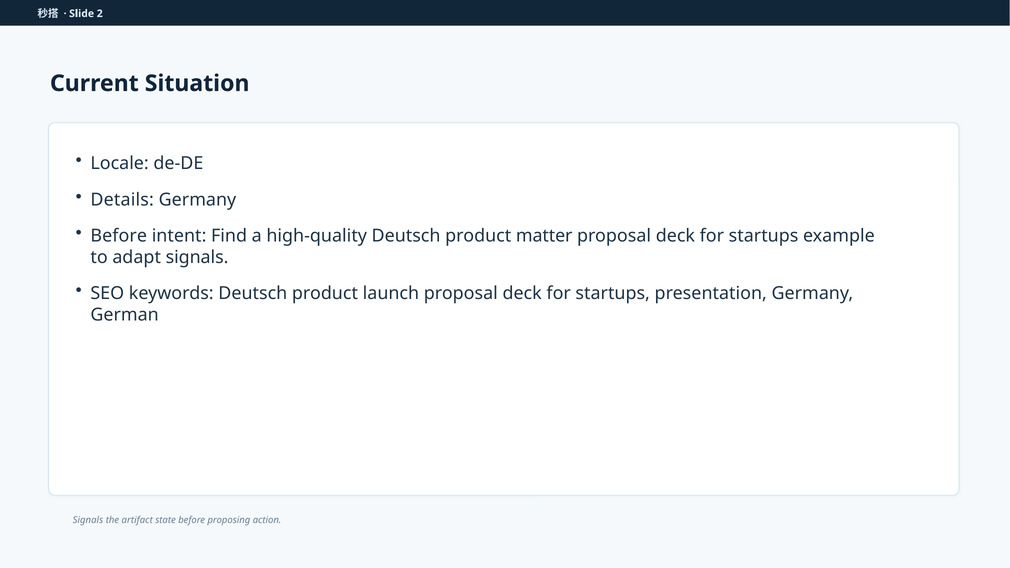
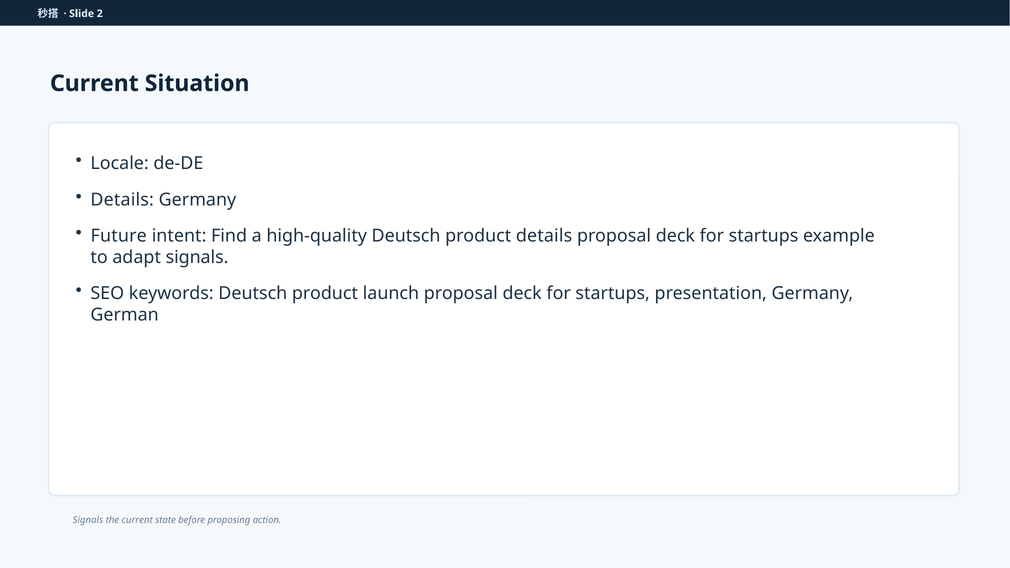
Before at (119, 236): Before -> Future
product matter: matter -> details
the artifact: artifact -> current
